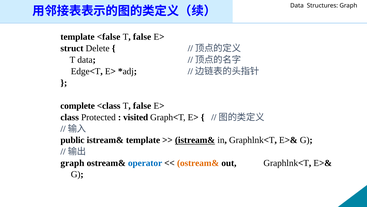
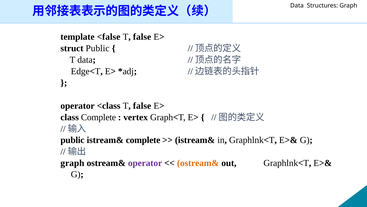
struct Delete: Delete -> Public
complete at (78, 105): complete -> operator
class Protected: Protected -> Complete
visited: visited -> vertex
istream& template: template -> complete
istream& at (195, 140) underline: present -> none
operator at (145, 163) colour: blue -> purple
